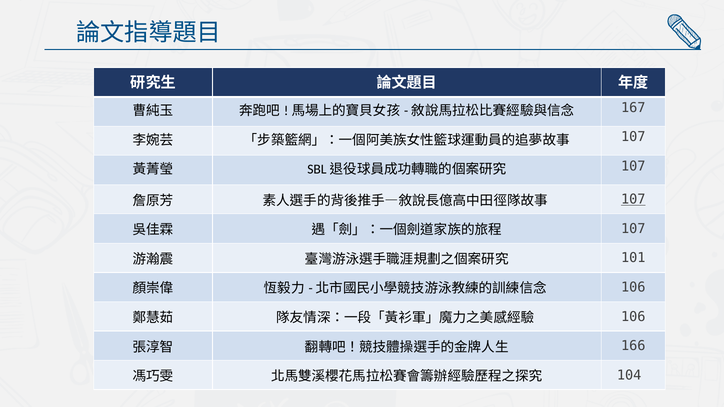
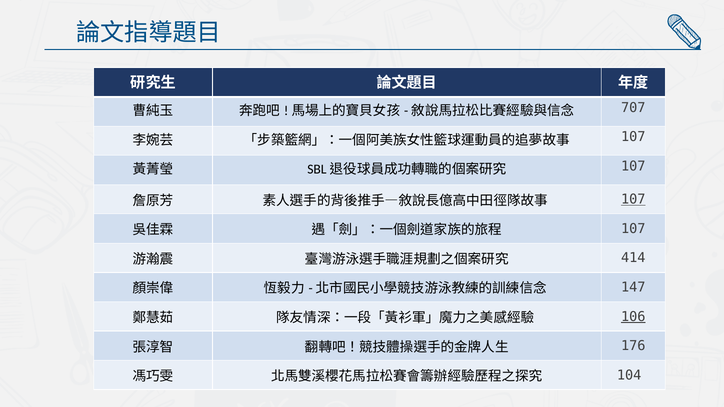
167: 167 -> 707
101: 101 -> 414
106 at (633, 287): 106 -> 147
106 at (633, 317) underline: none -> present
166: 166 -> 176
